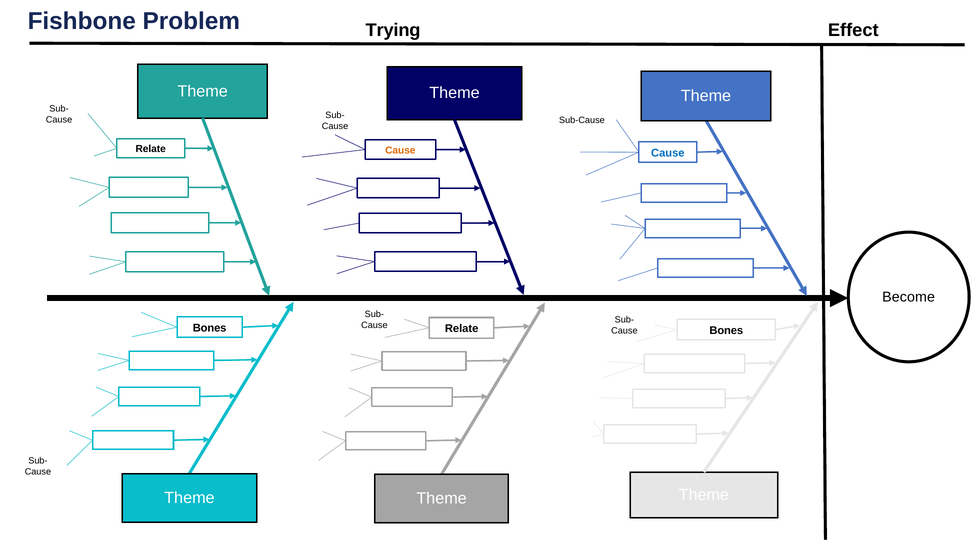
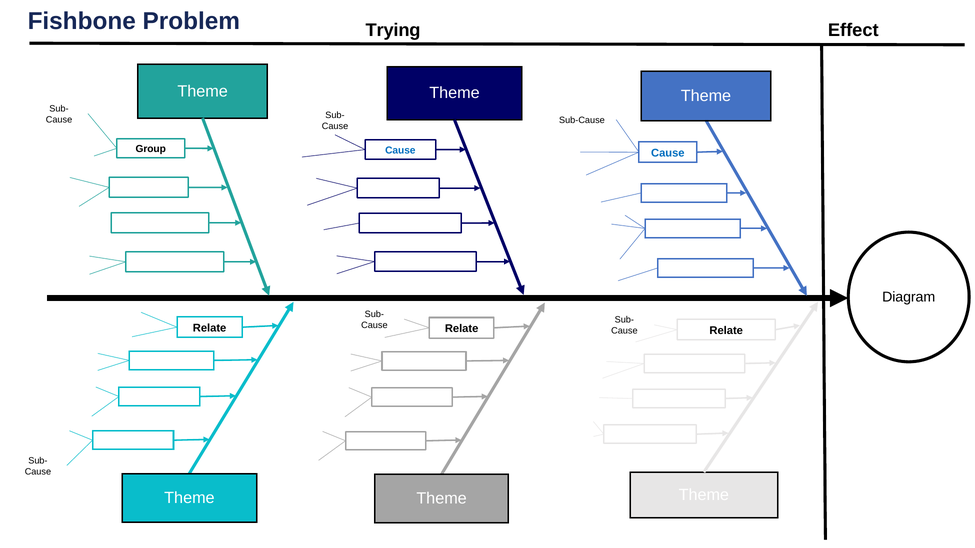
Relate at (151, 149): Relate -> Group
Cause at (400, 150) colour: orange -> blue
Become: Become -> Diagram
Bones at (210, 328): Bones -> Relate
Bones at (726, 331): Bones -> Relate
